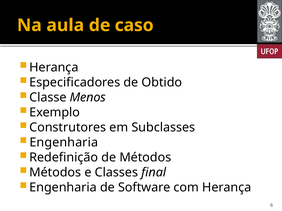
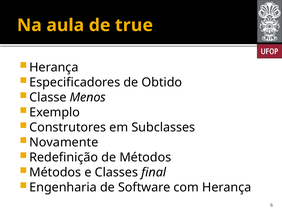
caso: caso -> true
Engenharia at (64, 143): Engenharia -> Novamente
